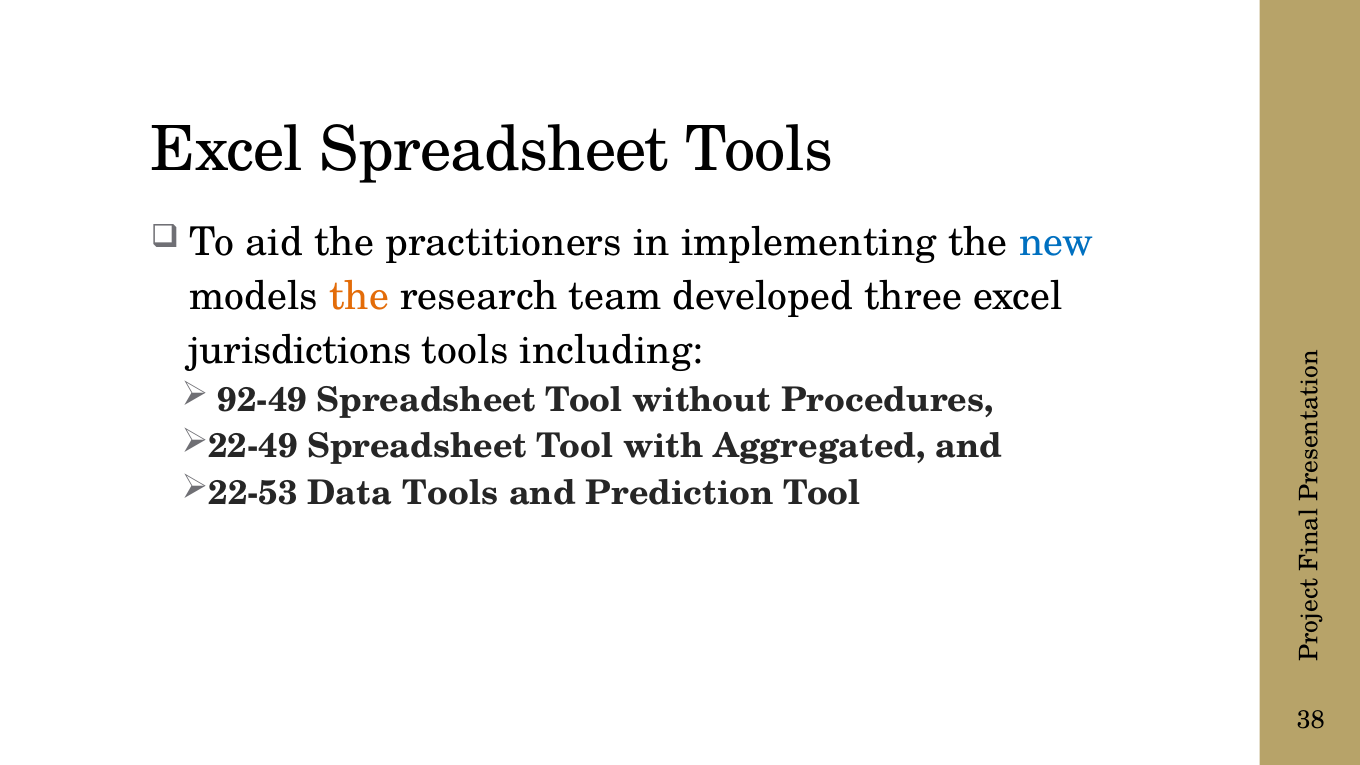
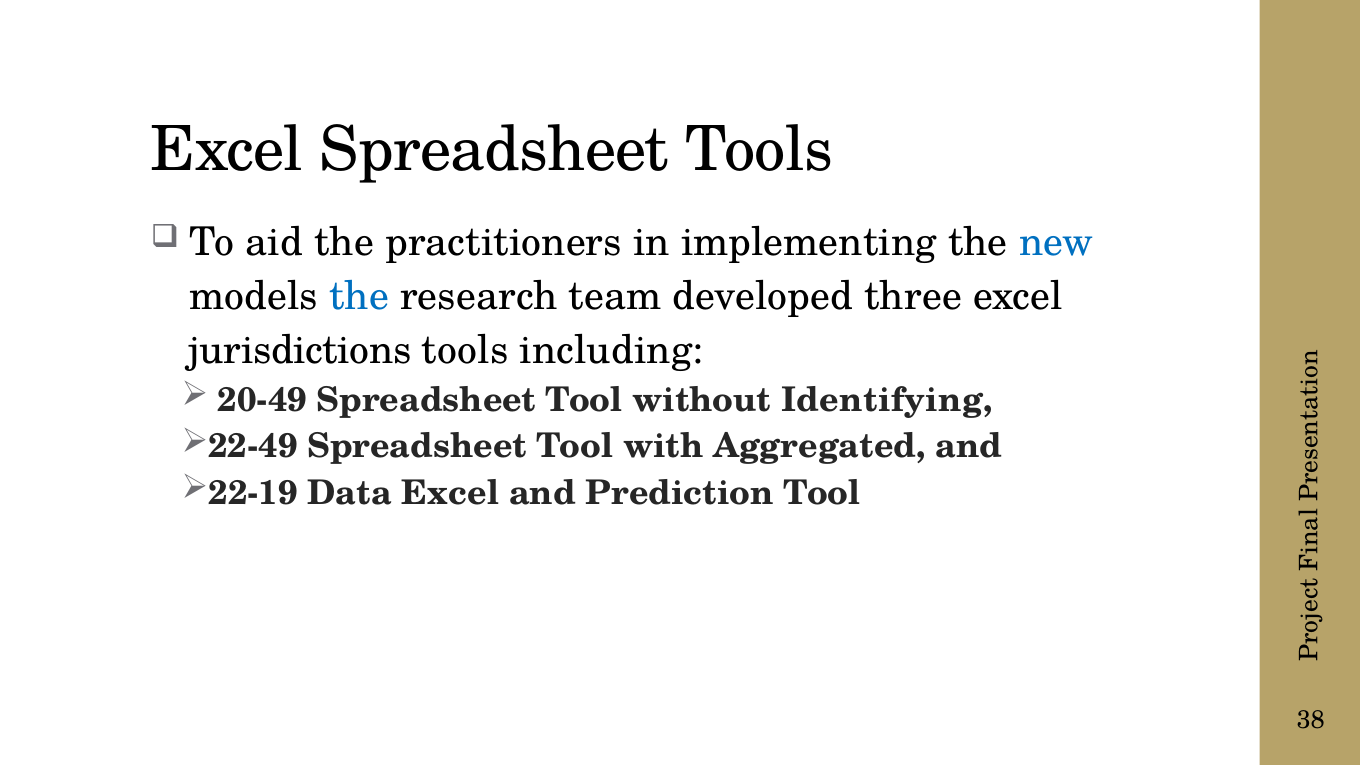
the at (359, 296) colour: orange -> blue
92-49: 92-49 -> 20-49
Procedures: Procedures -> Identifying
22-53: 22-53 -> 22-19
Data Tools: Tools -> Excel
